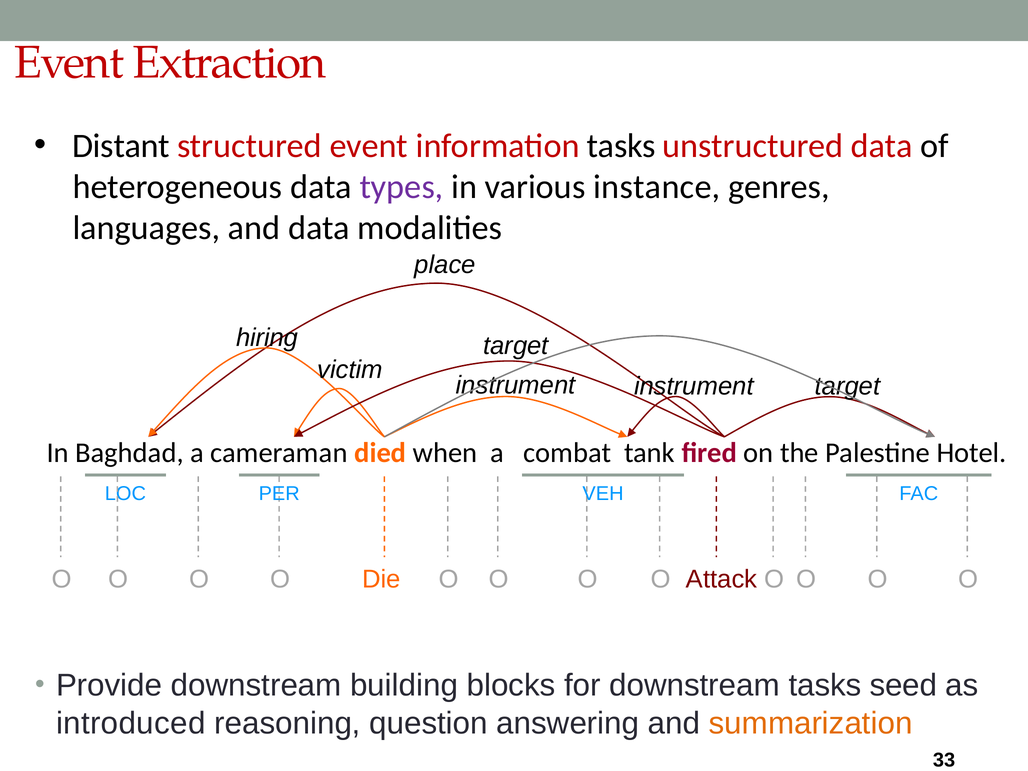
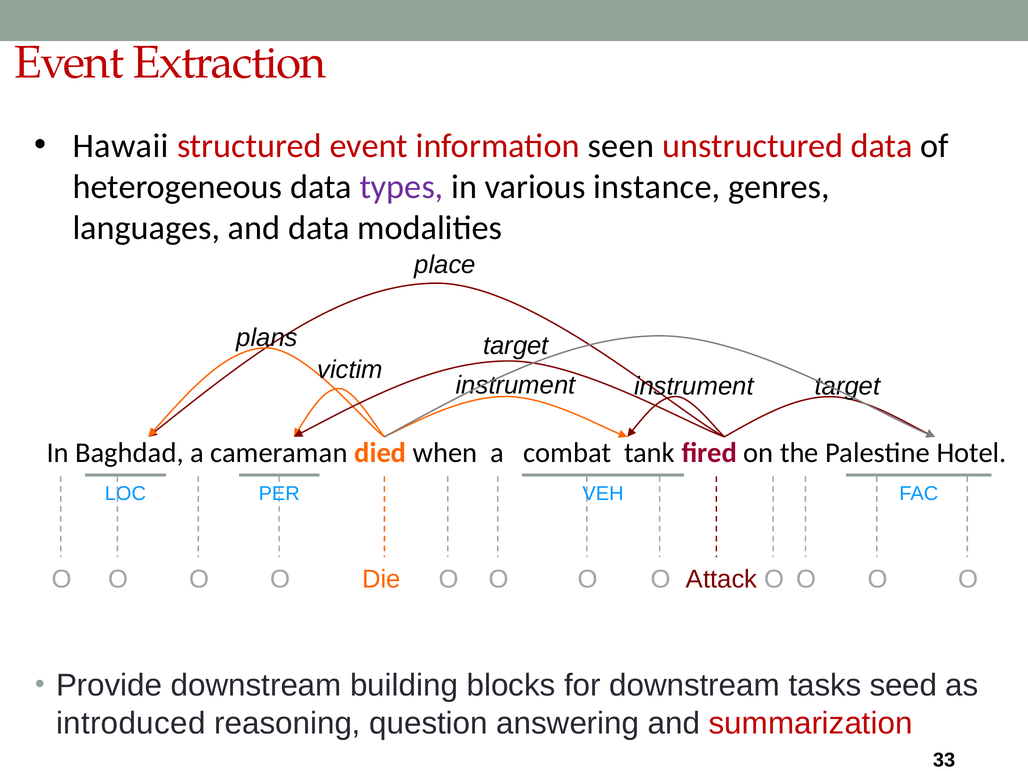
Distant: Distant -> Hawaii
information tasks: tasks -> seen
hiring: hiring -> plans
summarization colour: orange -> red
